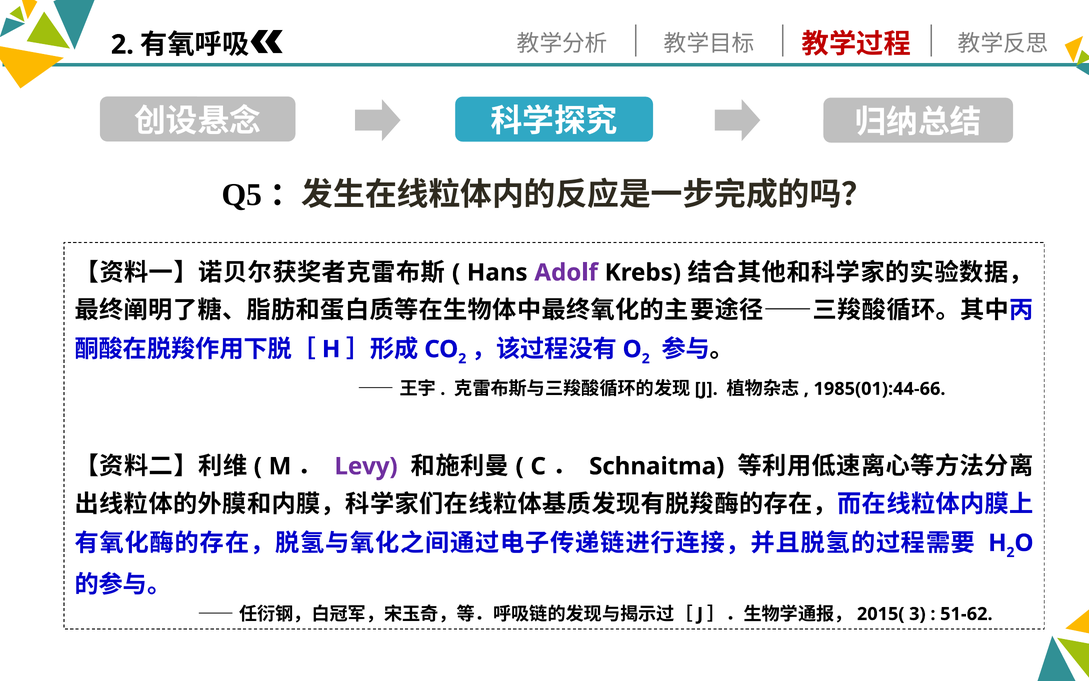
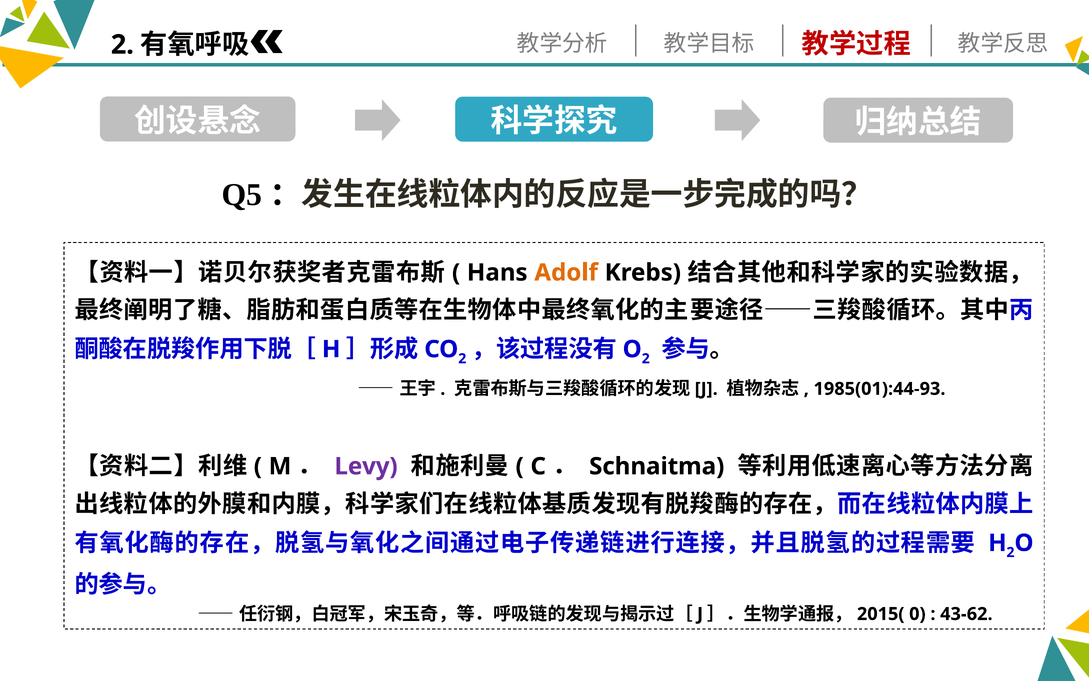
Adolf colour: purple -> orange
1985(01):44-66: 1985(01):44-66 -> 1985(01):44-93
3: 3 -> 0
51-62: 51-62 -> 43-62
